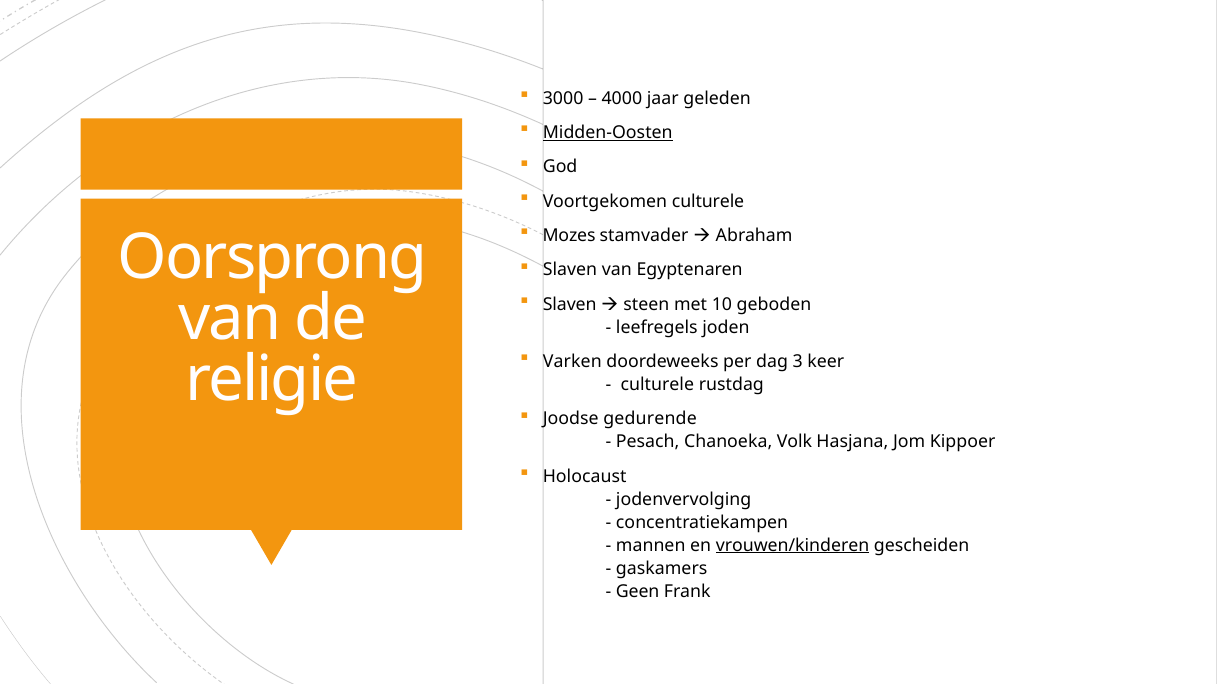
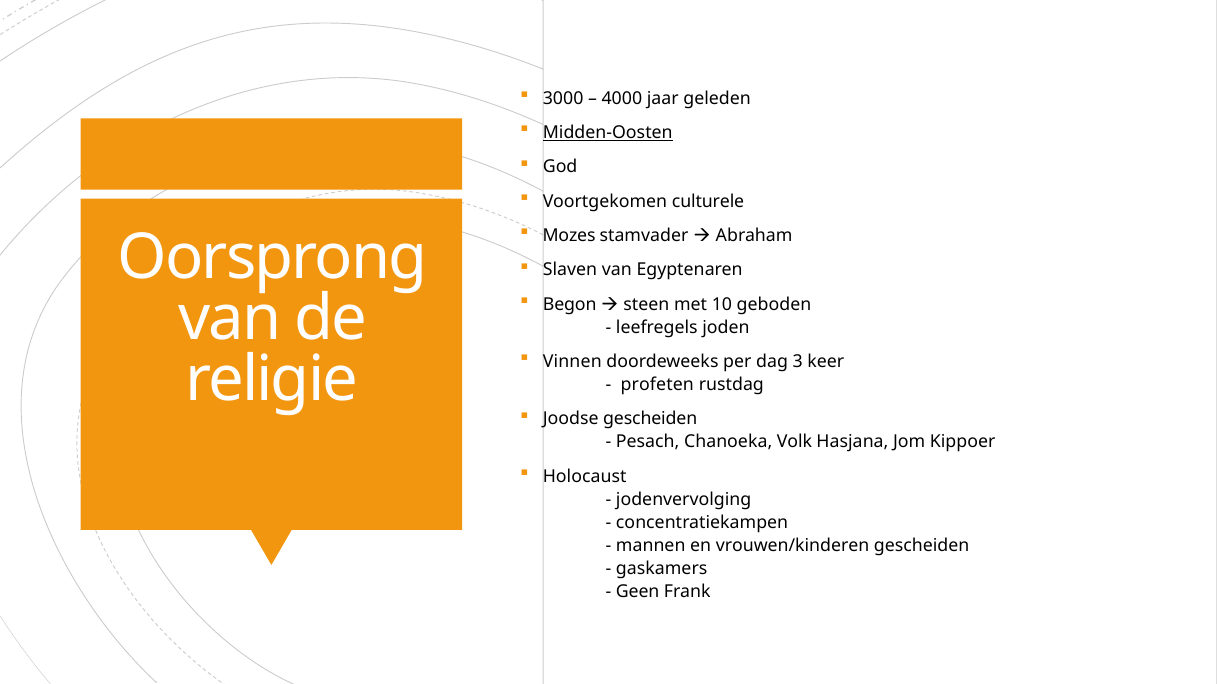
Slaven at (570, 305): Slaven -> Begon
Varken: Varken -> Vinnen
culturele at (657, 385): culturele -> profeten
Joodse gedurende: gedurende -> gescheiden
vrouwen/kinderen underline: present -> none
